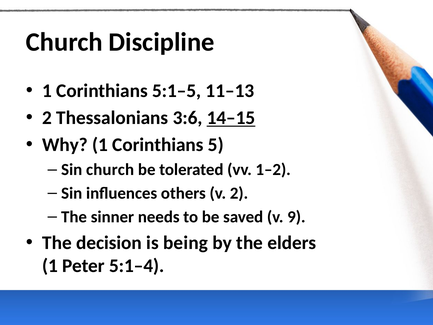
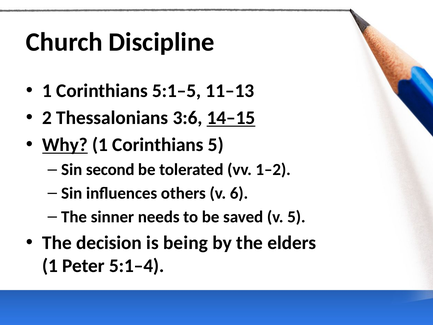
Why underline: none -> present
Sin church: church -> second
v 2: 2 -> 6
v 9: 9 -> 5
